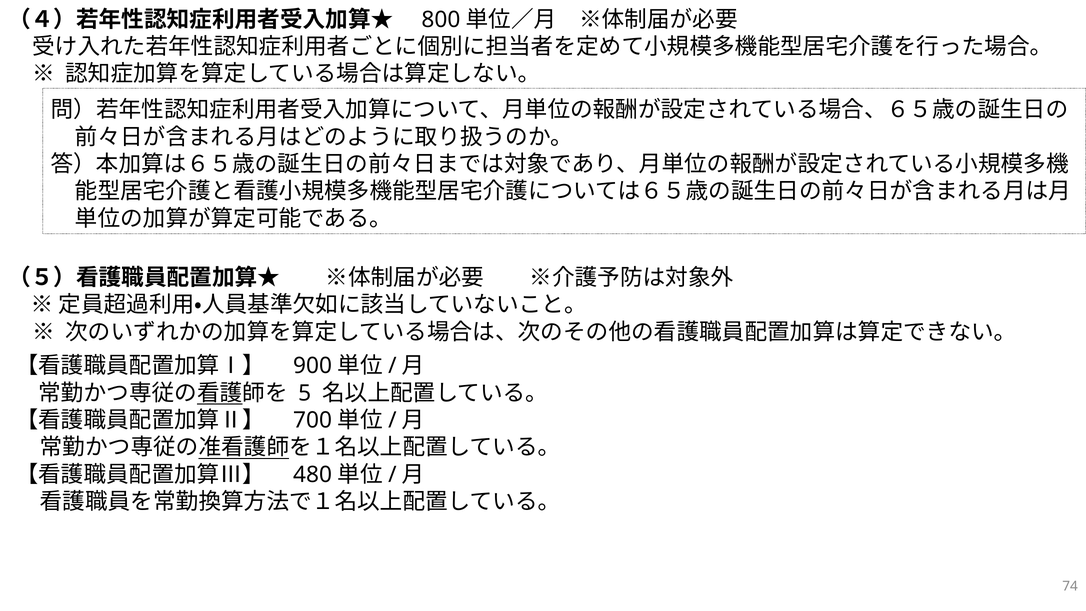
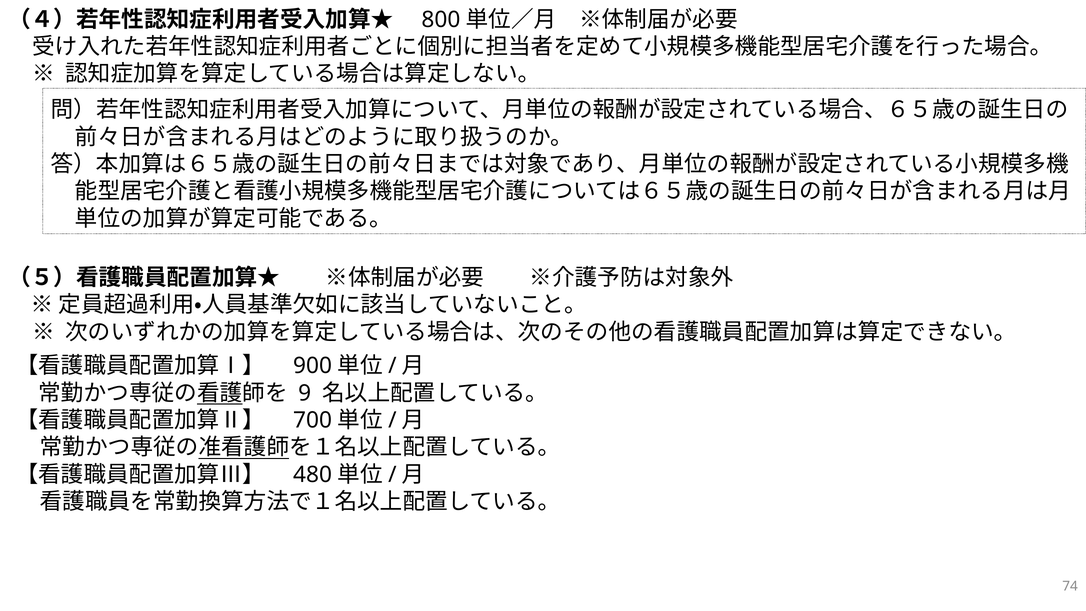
5: 5 -> 9
